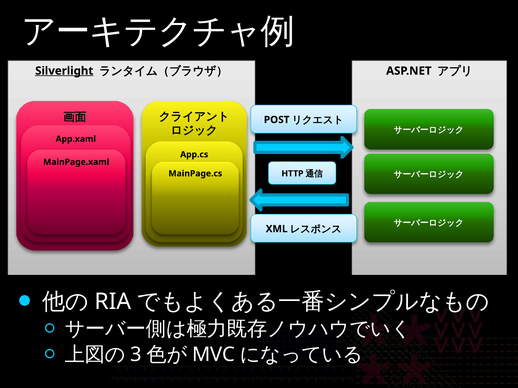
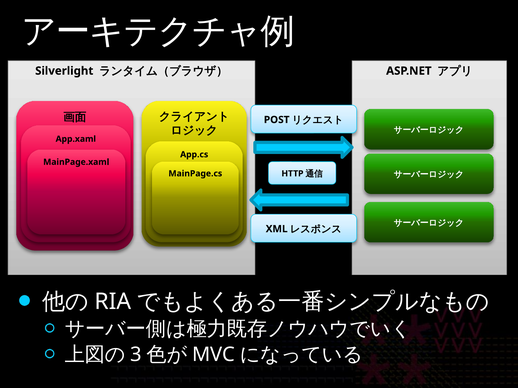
Silverlight underline: present -> none
